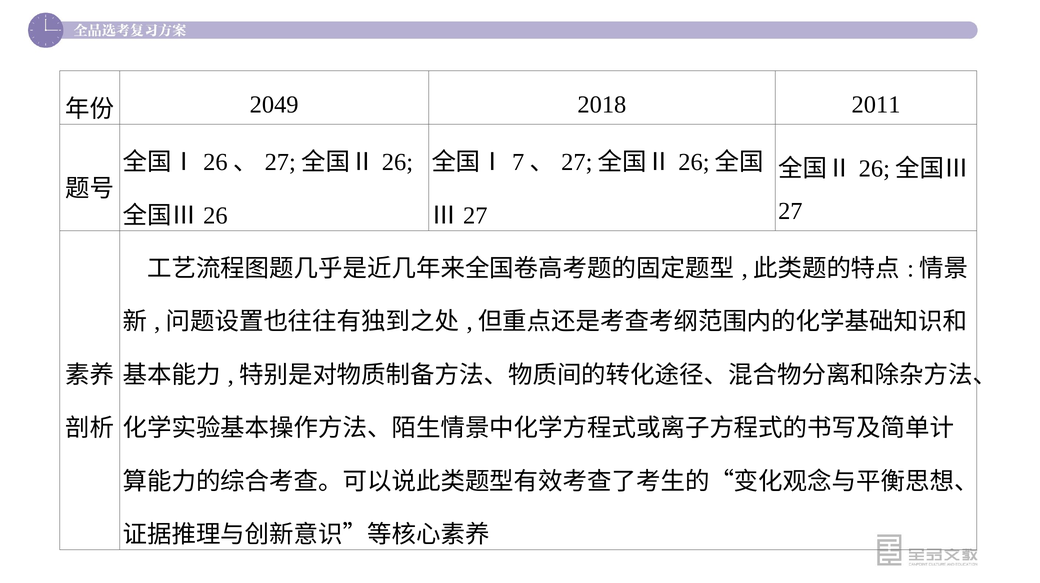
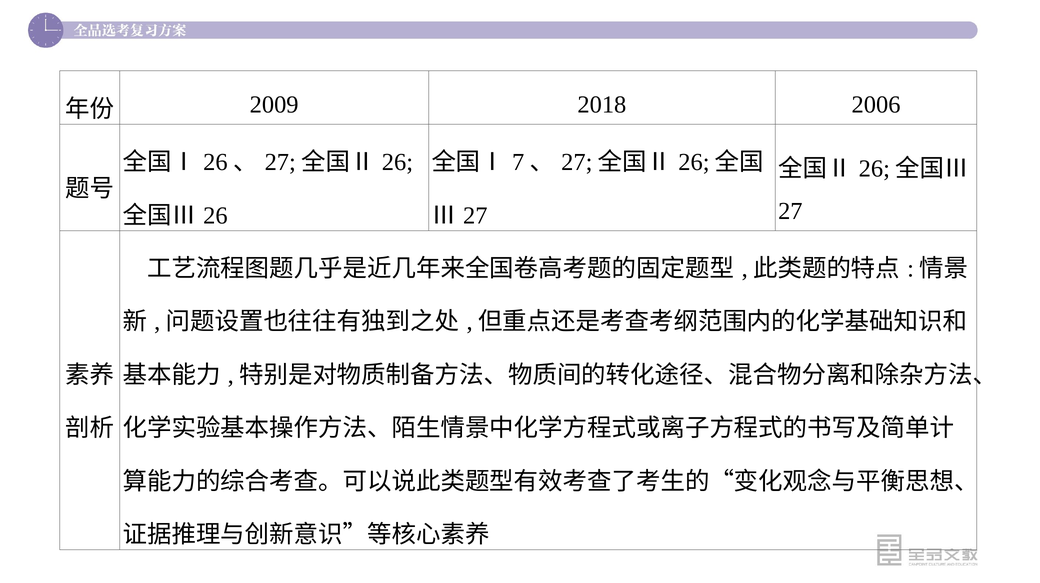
2049: 2049 -> 2009
2011: 2011 -> 2006
